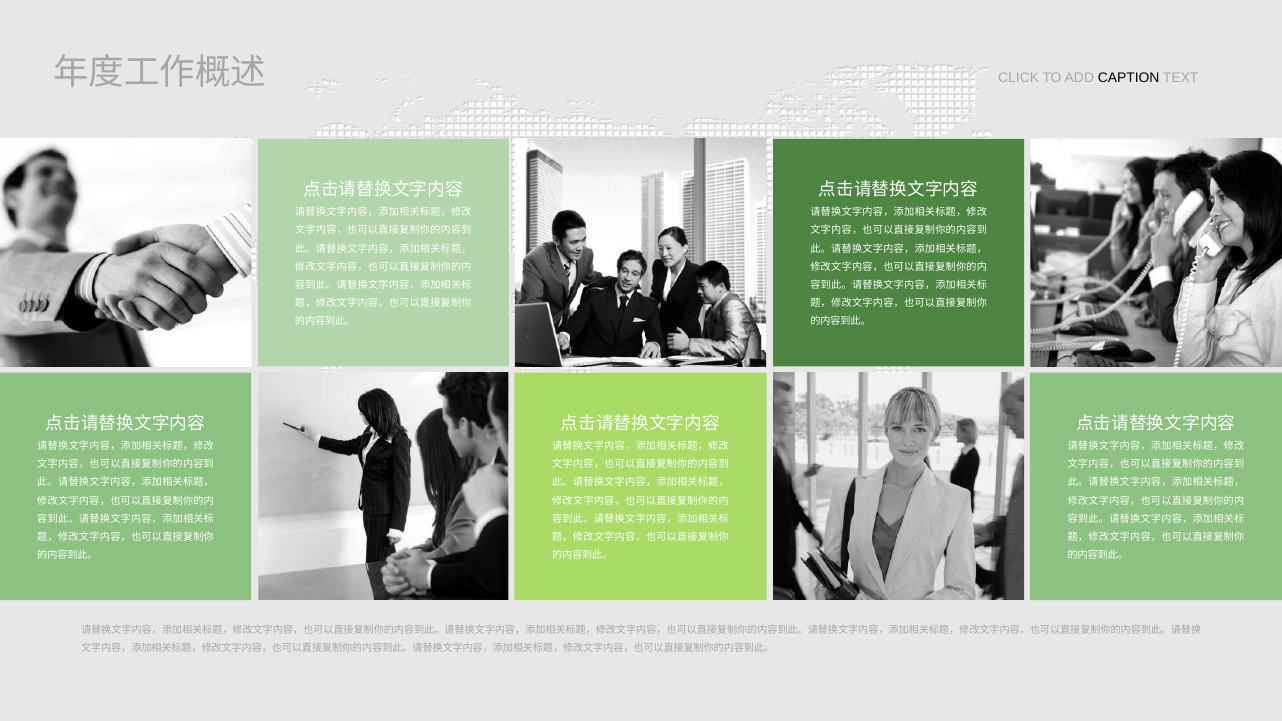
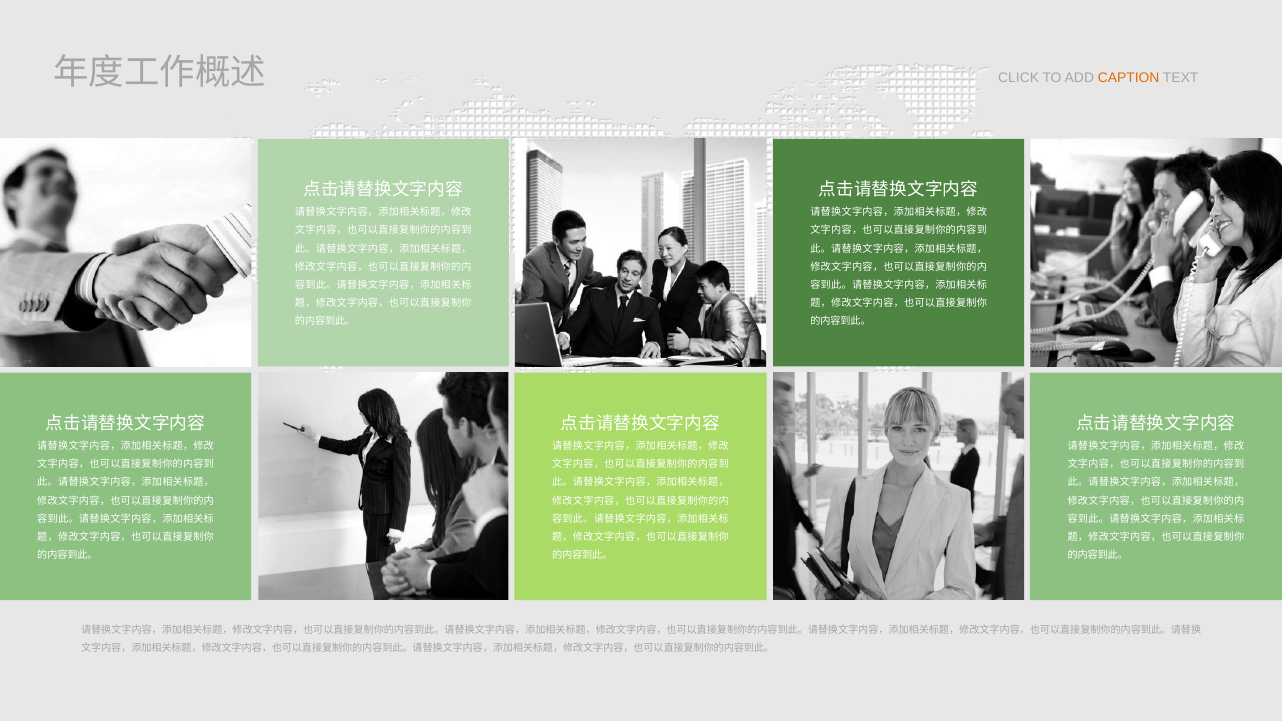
CAPTION colour: black -> orange
